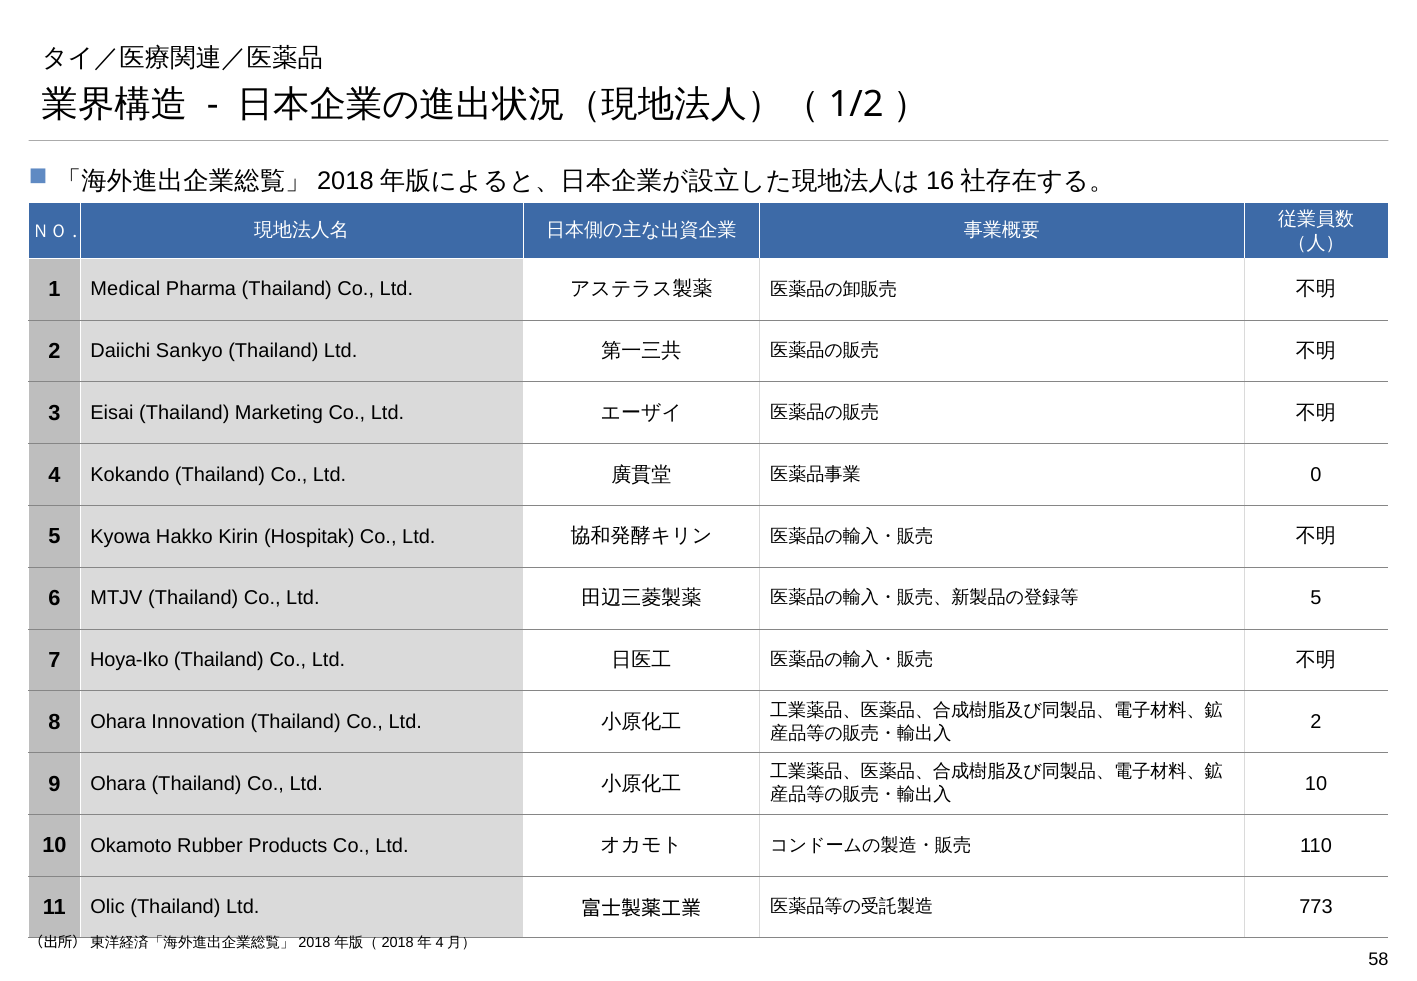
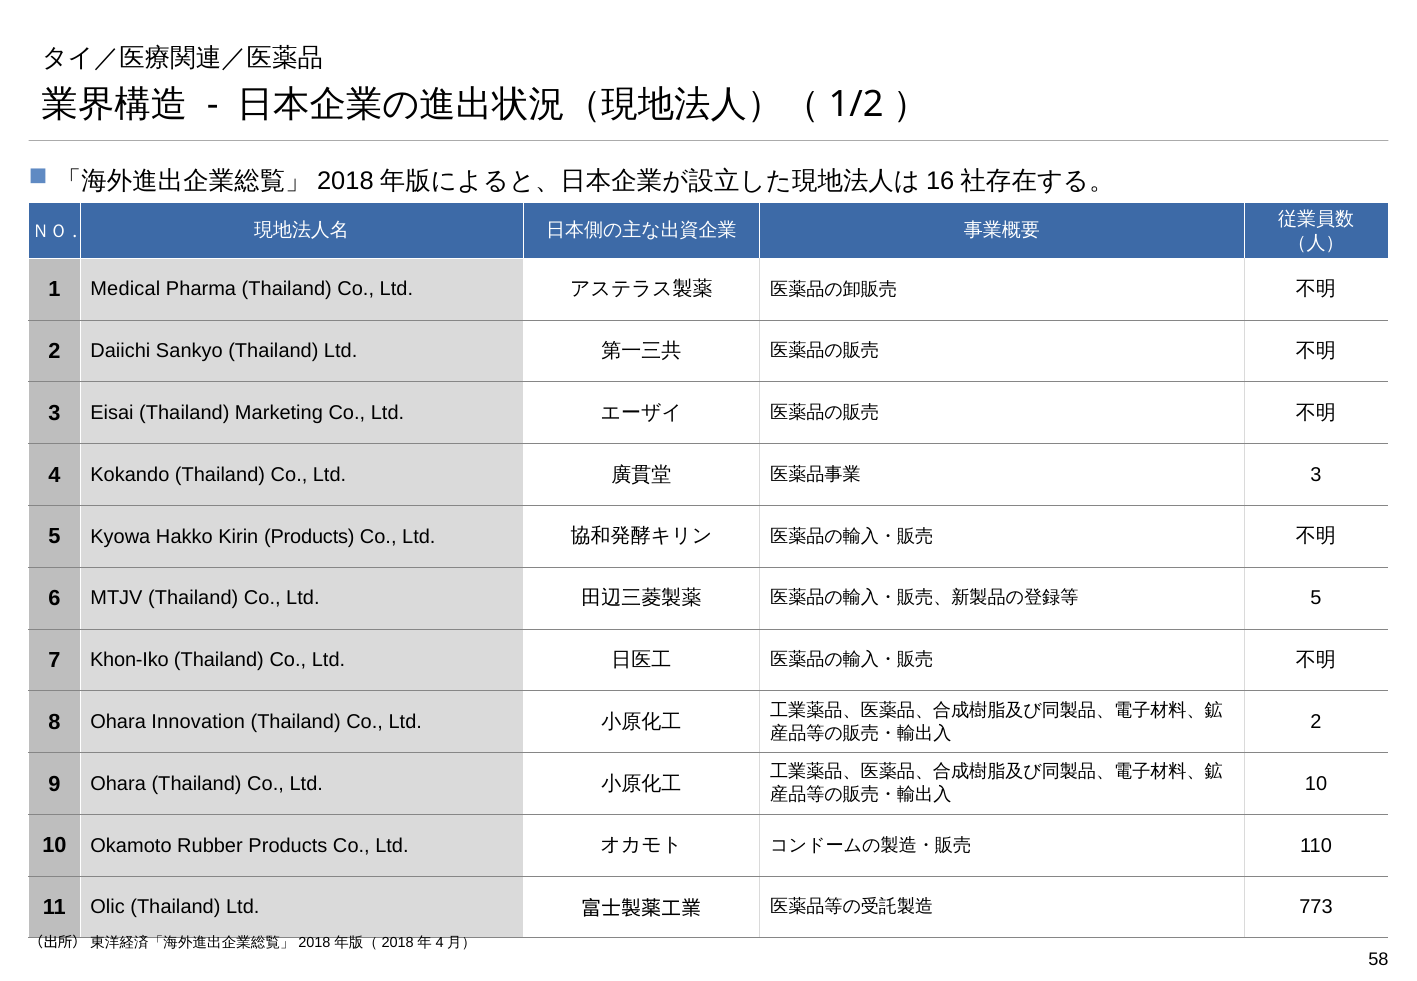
0 at (1316, 475): 0 -> 3
Kirin Hospitak: Hospitak -> Products
Hoya-Iko: Hoya-Iko -> Khon-Iko
